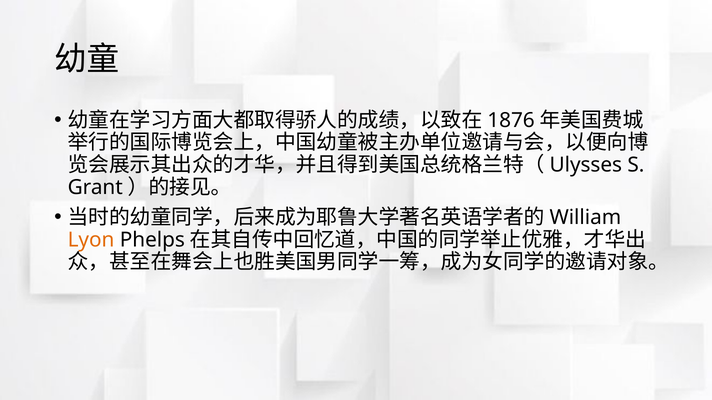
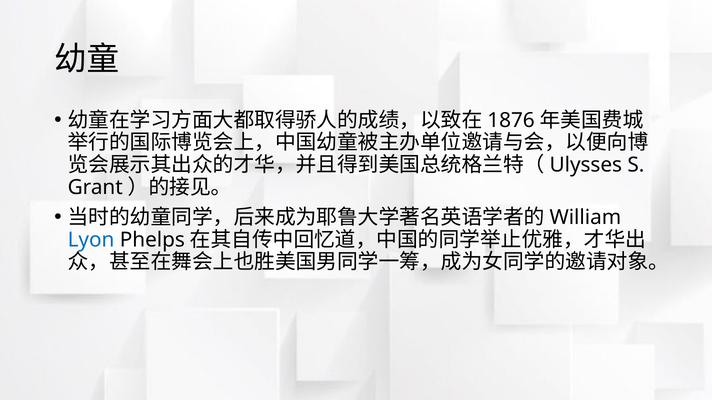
Lyon colour: orange -> blue
